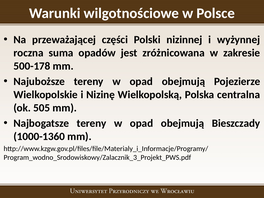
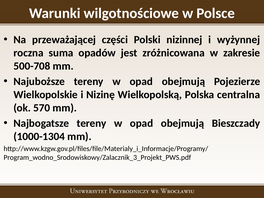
500-178: 500-178 -> 500-708
505: 505 -> 570
1000-1360: 1000-1360 -> 1000-1304
